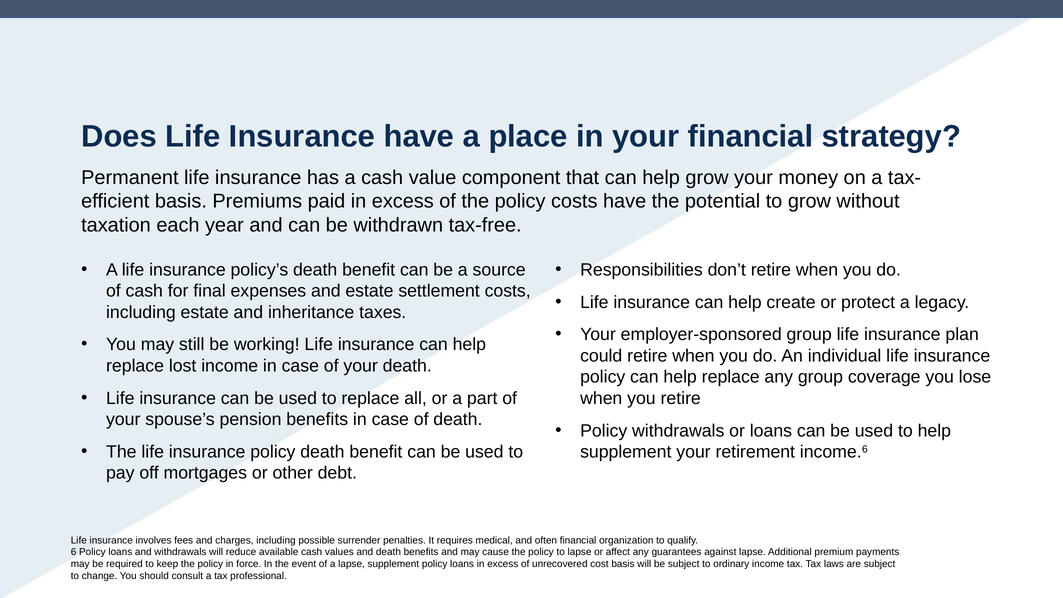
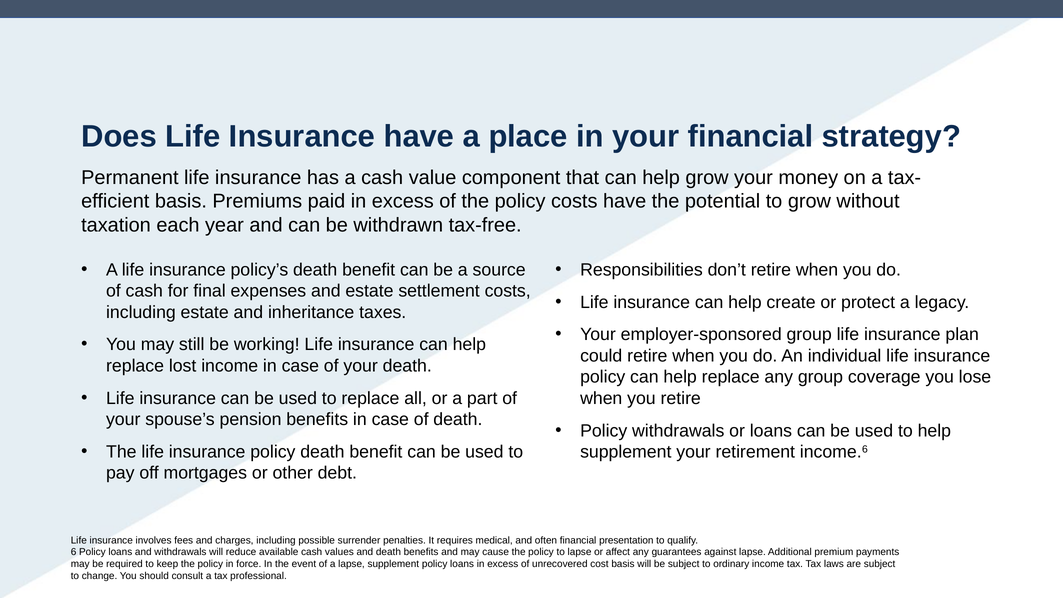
organization: organization -> presentation
